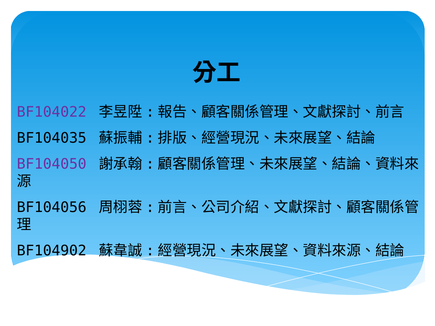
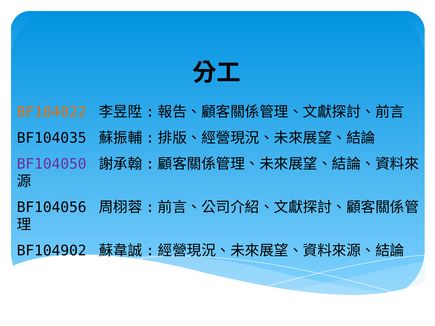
BF104022 colour: purple -> orange
